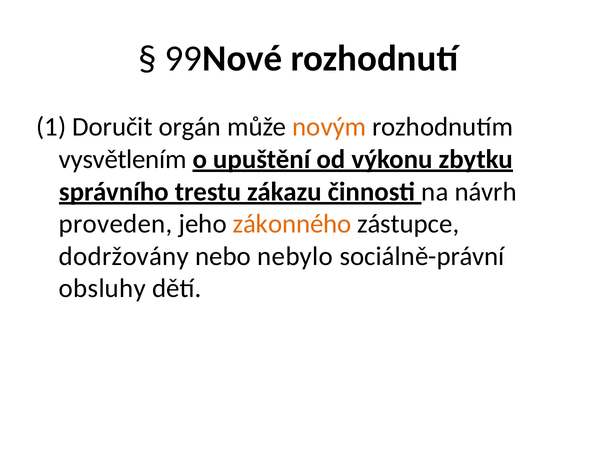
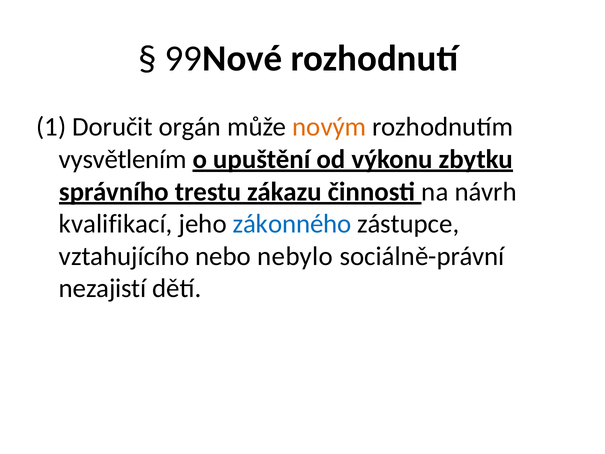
proveden: proveden -> kvalifikací
zákonného colour: orange -> blue
dodržovány: dodržovány -> vztahujícího
obsluhy: obsluhy -> nezajistí
